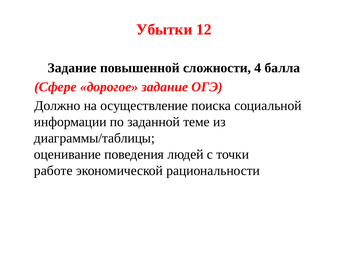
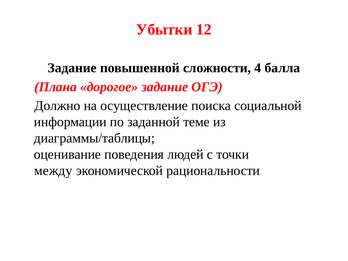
Сфере: Сфере -> Плана
работе: работе -> между
